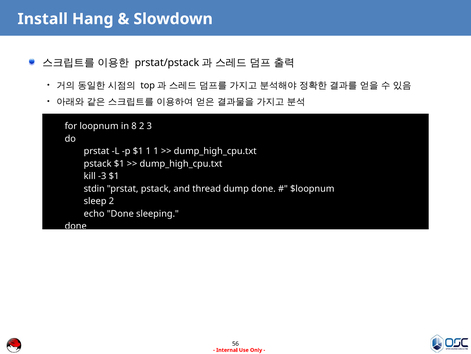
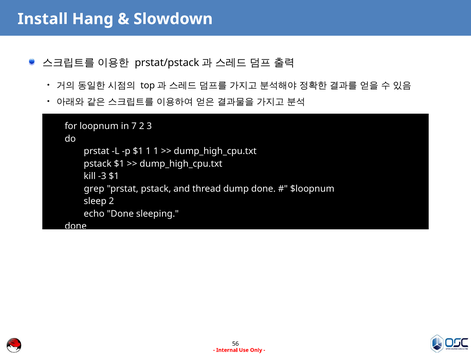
8: 8 -> 7
stdin: stdin -> grep
